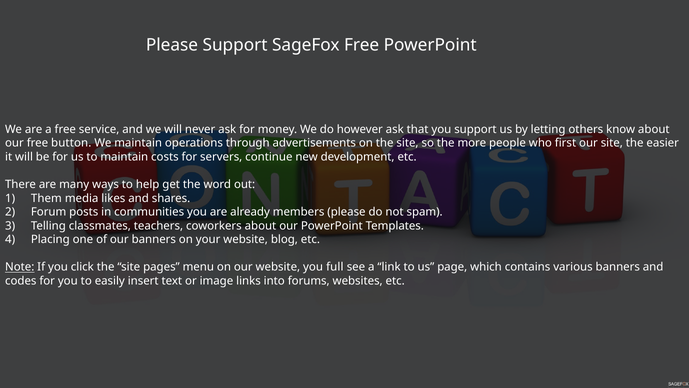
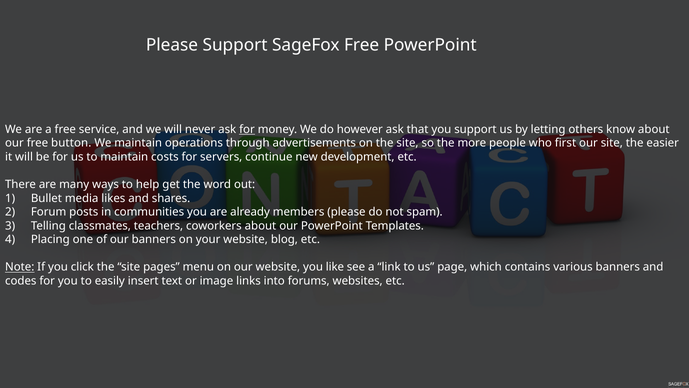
for at (247, 129) underline: none -> present
Them: Them -> Bullet
full: full -> like
